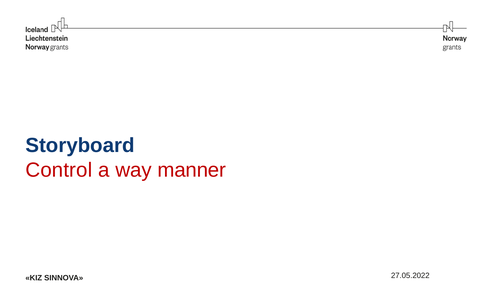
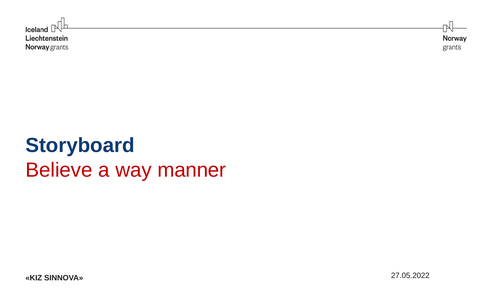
Control: Control -> Believe
